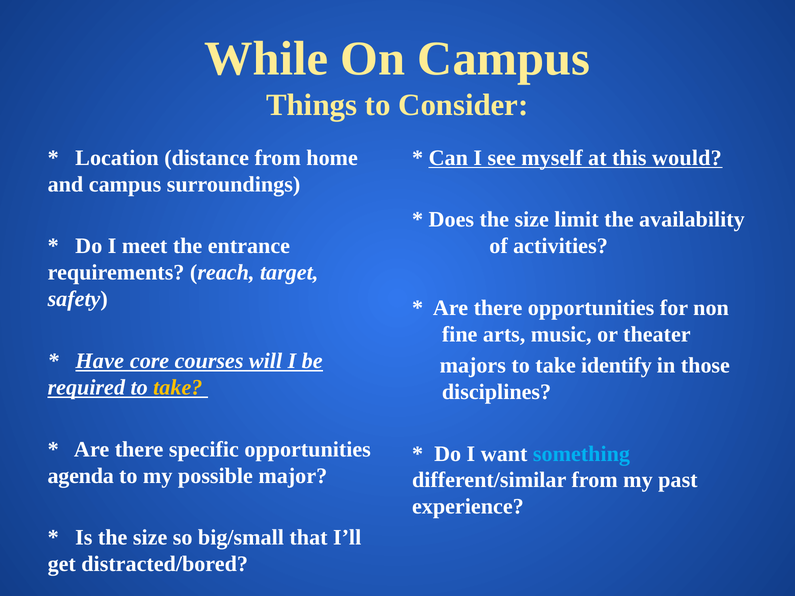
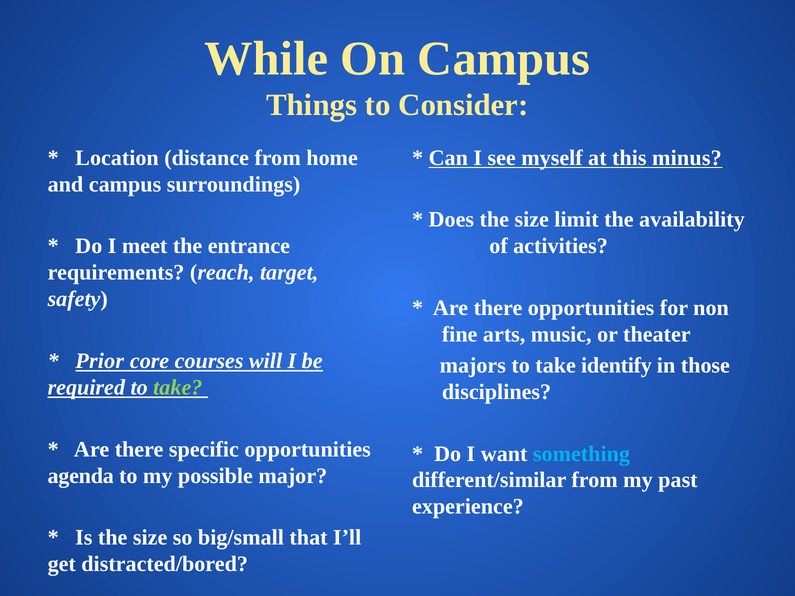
would: would -> minus
Have: Have -> Prior
take at (178, 388) colour: yellow -> light green
